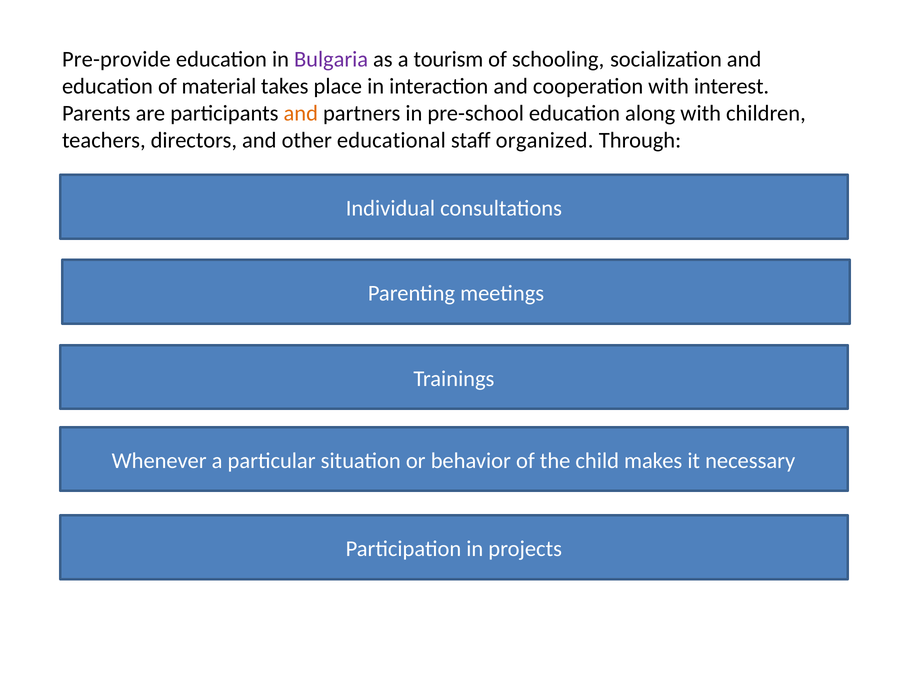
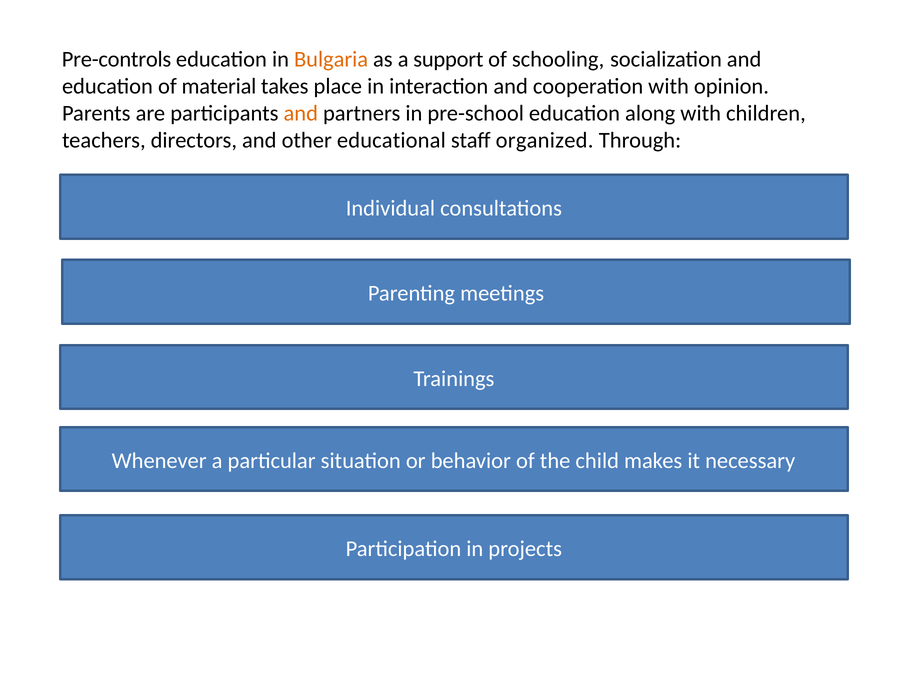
Pre-provide: Pre-provide -> Pre-controls
Bulgaria colour: purple -> orange
tourism: tourism -> support
interest: interest -> opinion
